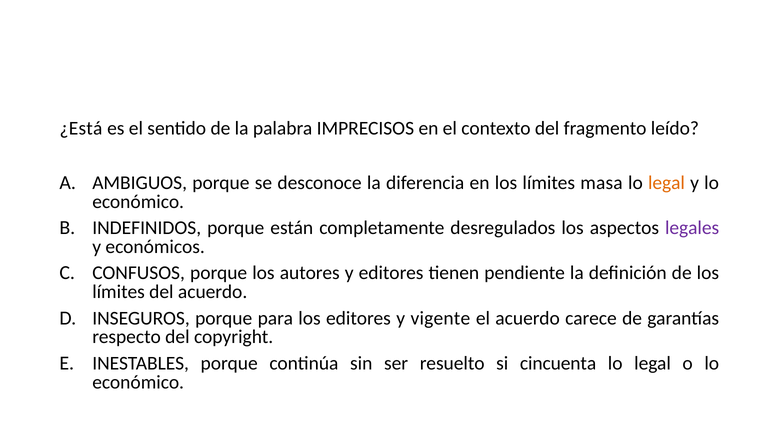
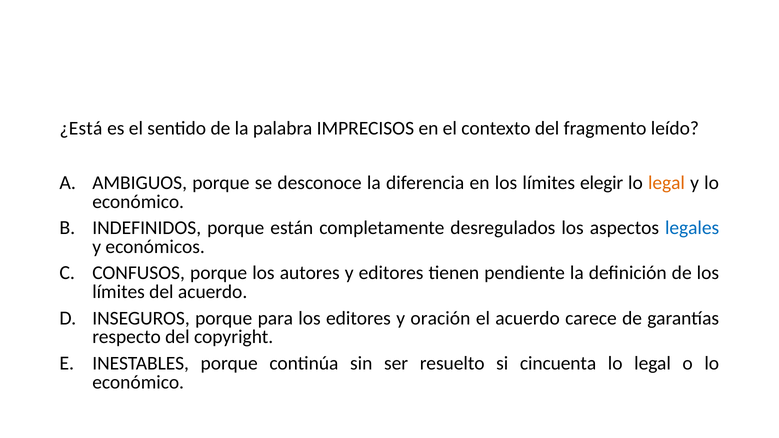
masa: masa -> elegir
legales colour: purple -> blue
vigente: vigente -> oración
